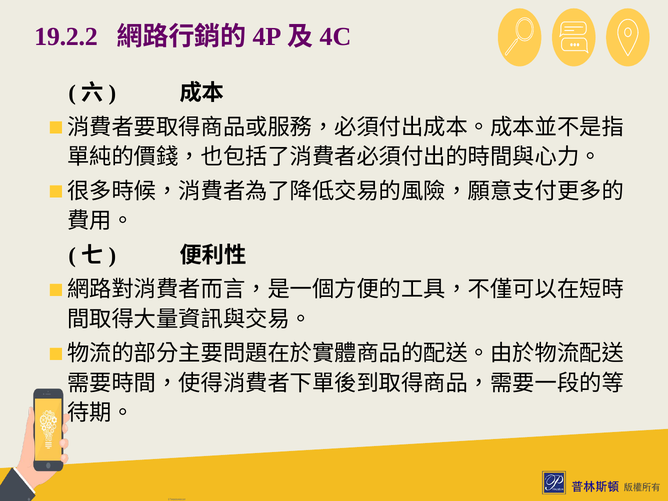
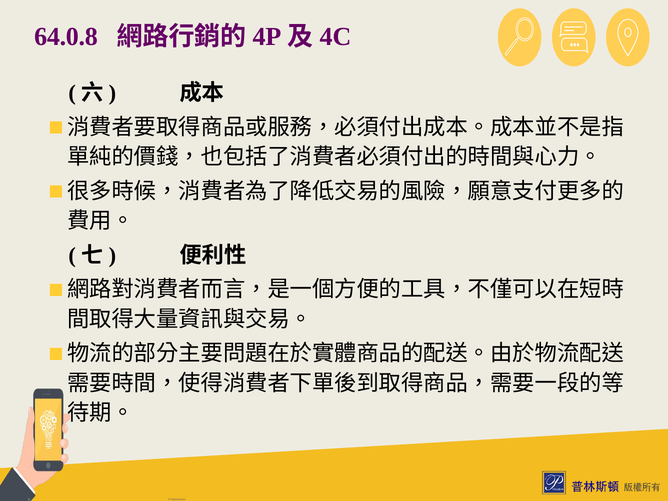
19.2.2: 19.2.2 -> 64.0.8
